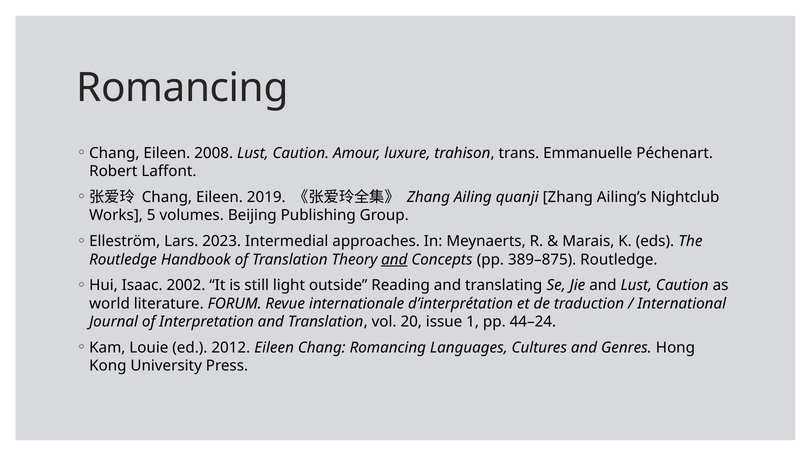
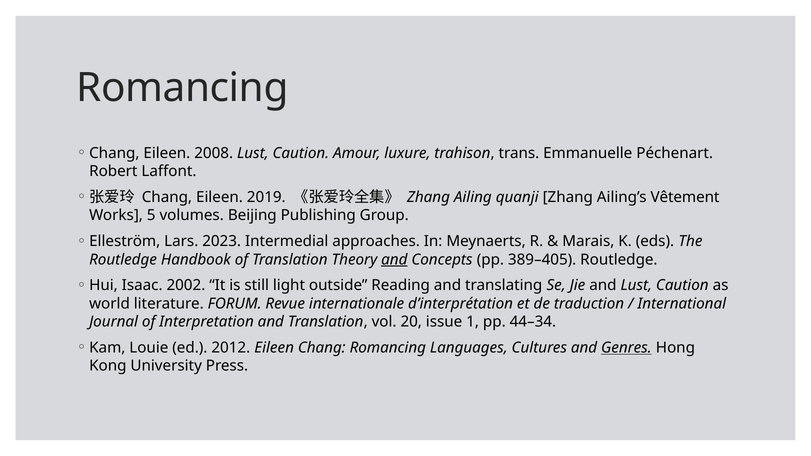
Nightclub: Nightclub -> Vêtement
389–875: 389–875 -> 389–405
44–24: 44–24 -> 44–34
Genres underline: none -> present
